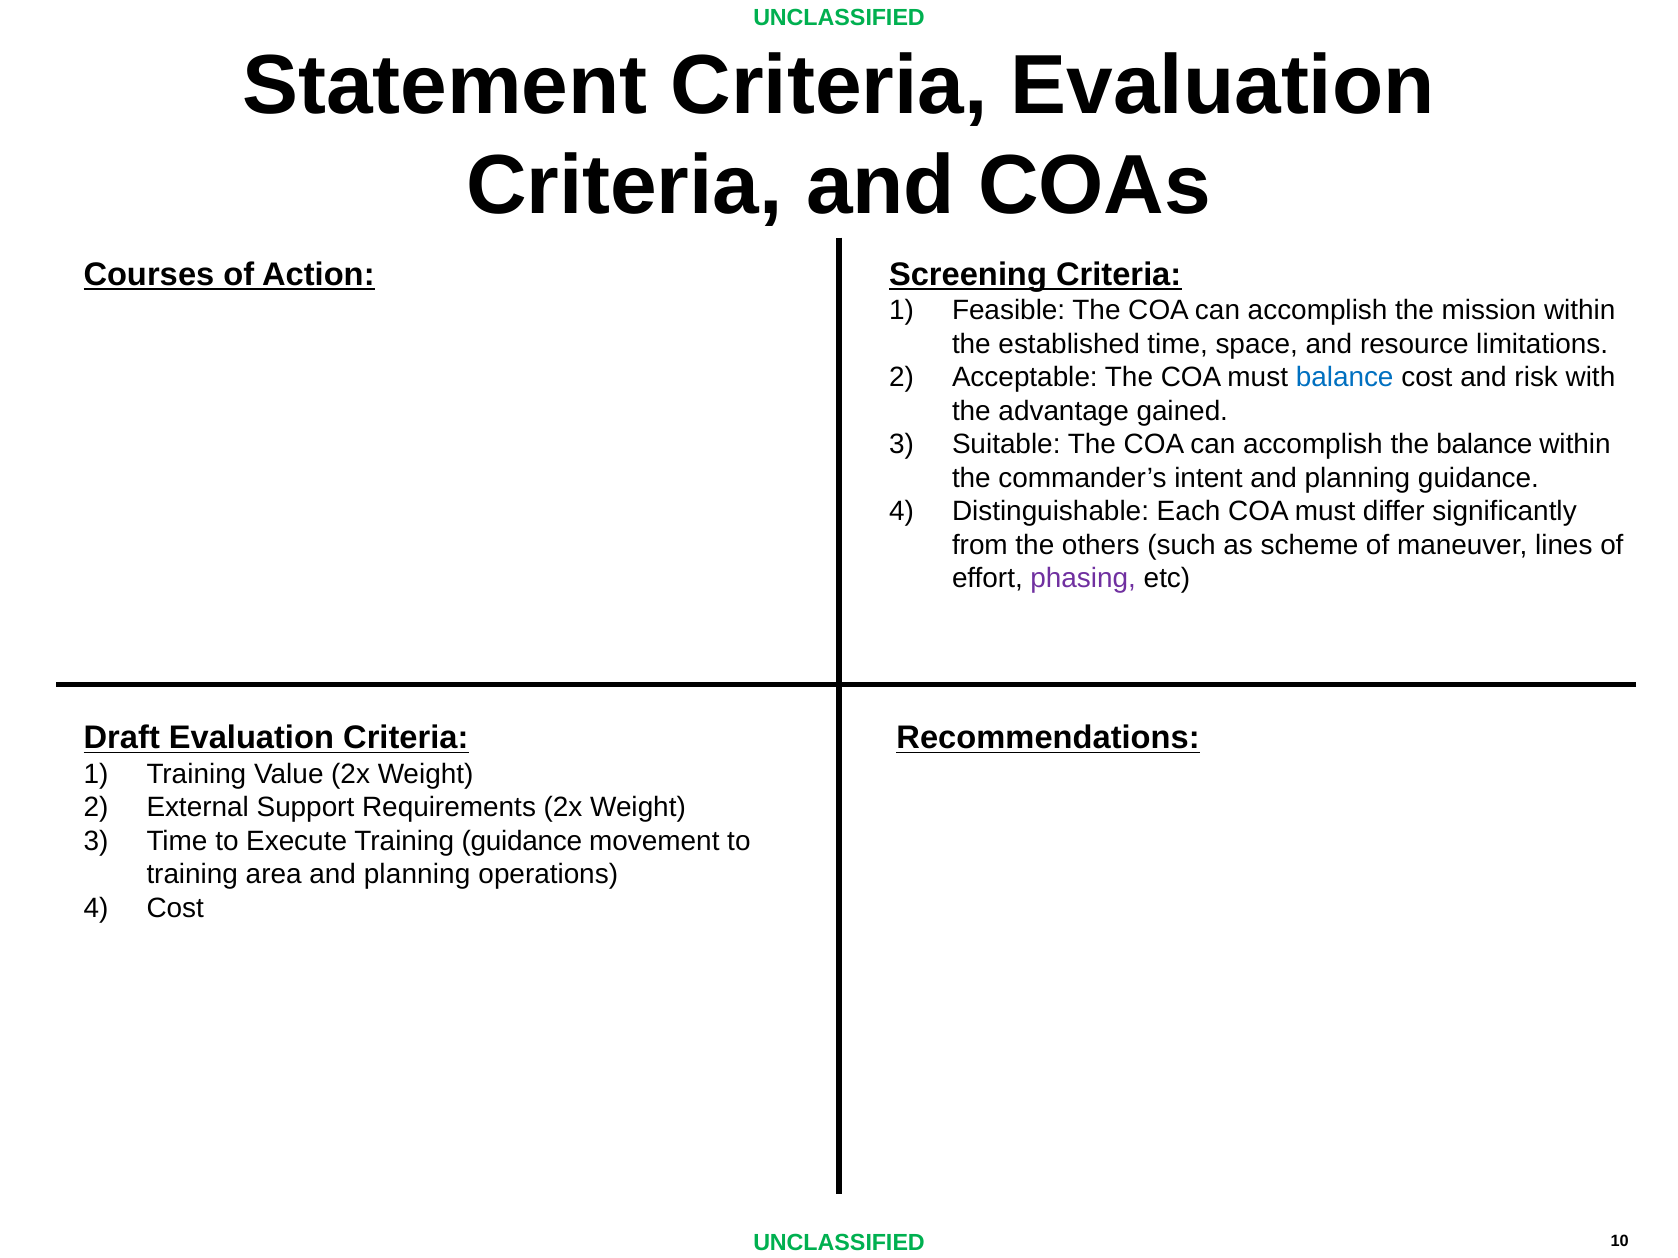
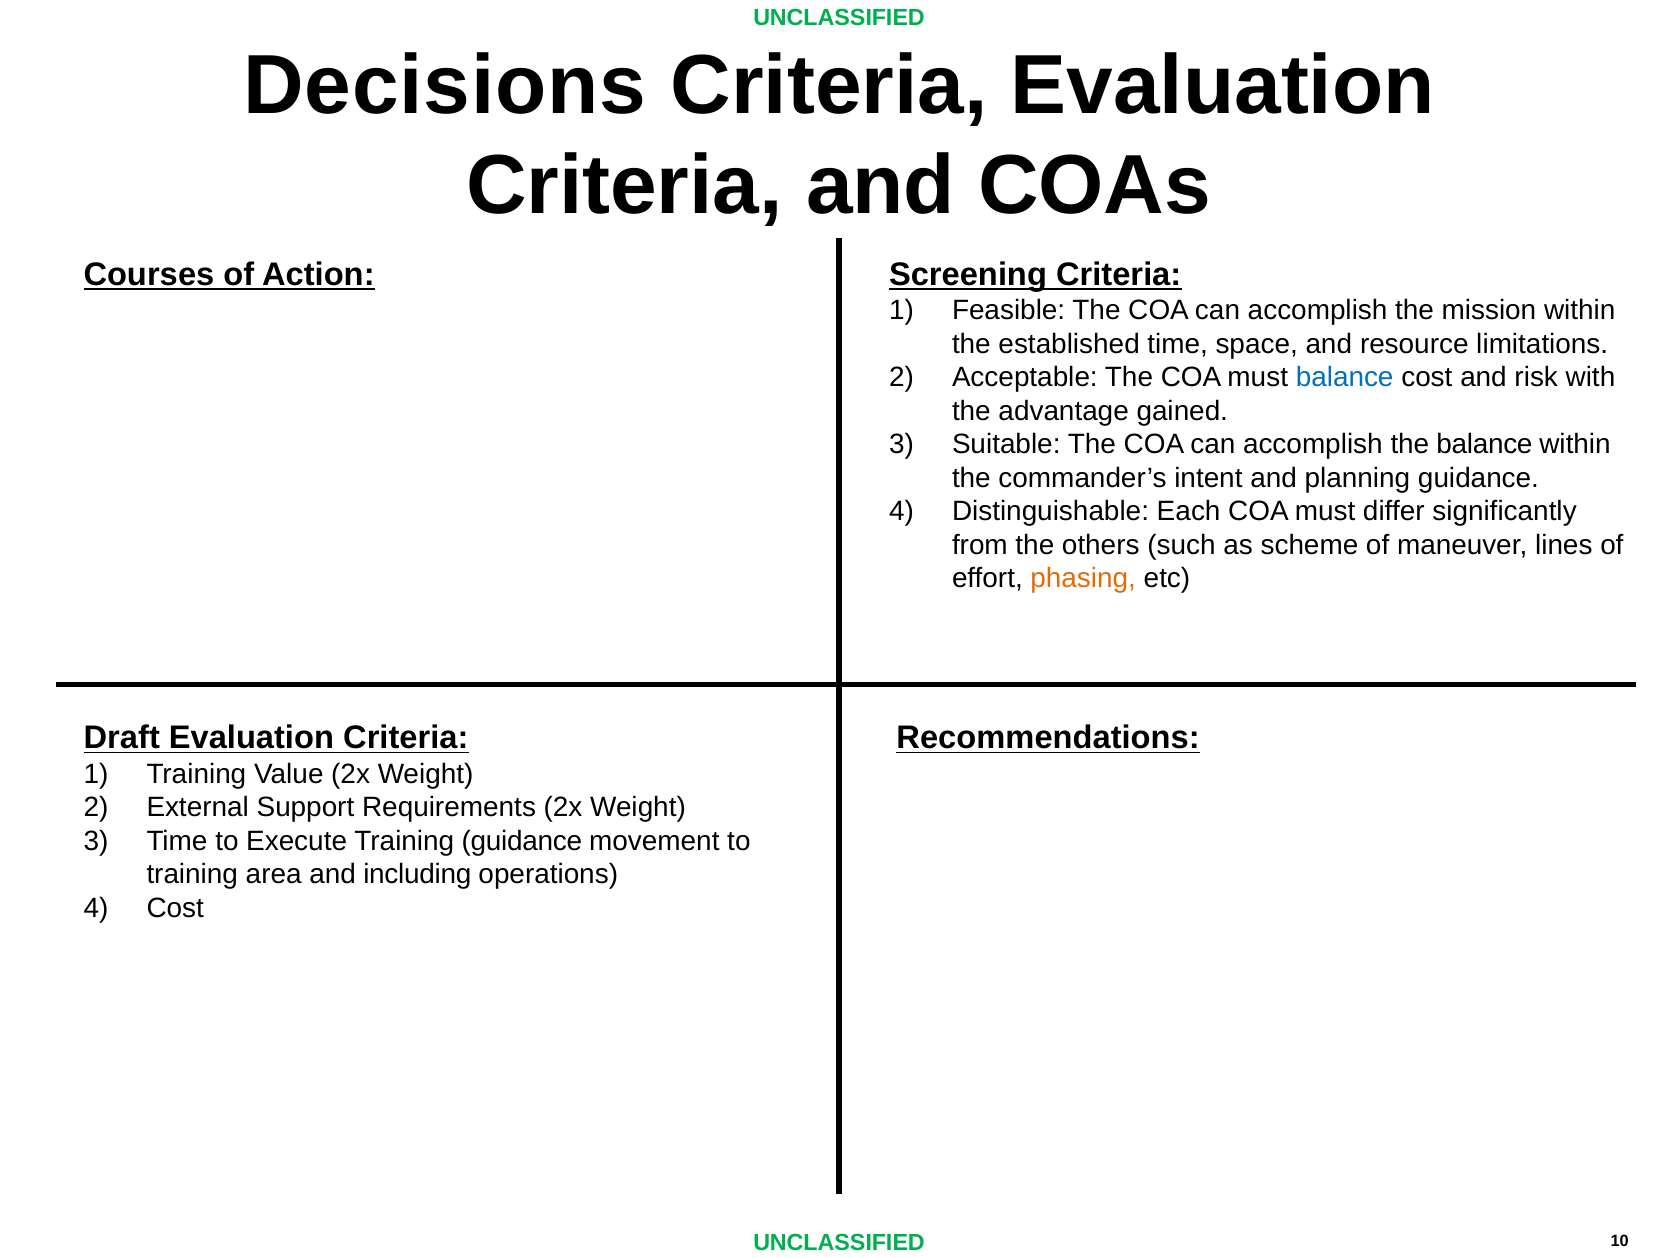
Statement: Statement -> Decisions
phasing colour: purple -> orange
area and planning: planning -> including
